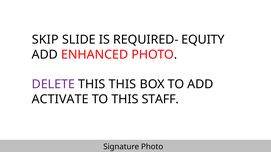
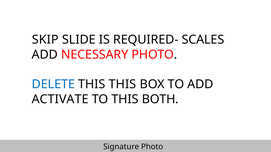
EQUITY: EQUITY -> SCALES
ENHANCED: ENHANCED -> NECESSARY
DELETE colour: purple -> blue
STAFF: STAFF -> BOTH
